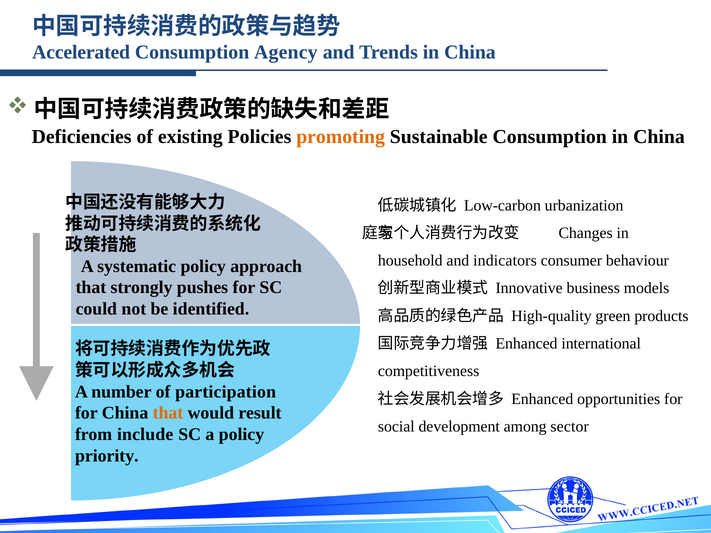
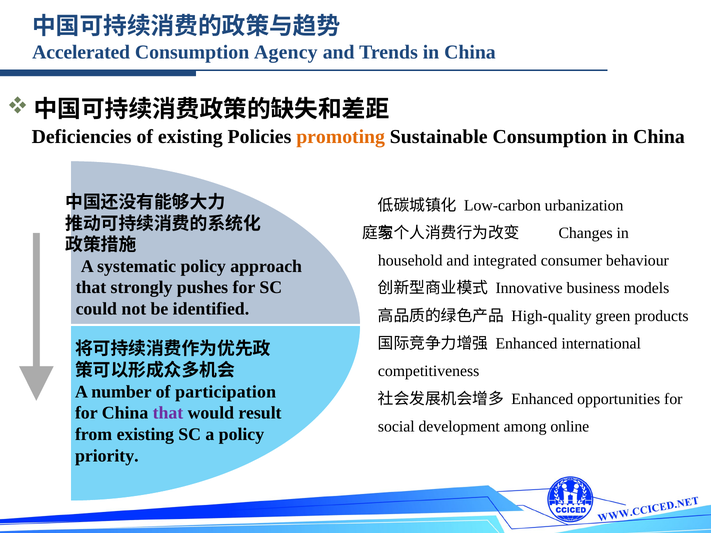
indicators: indicators -> integrated
that at (168, 413) colour: orange -> purple
sector: sector -> online
from include: include -> existing
